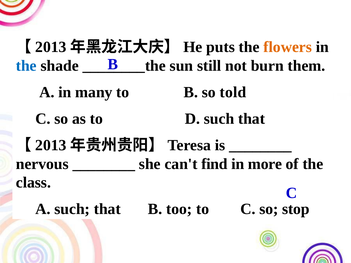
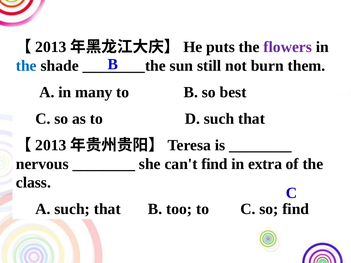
flowers colour: orange -> purple
told: told -> best
more: more -> extra
so stop: stop -> find
